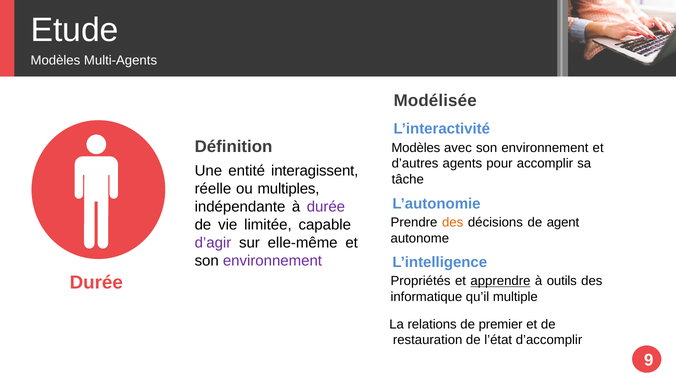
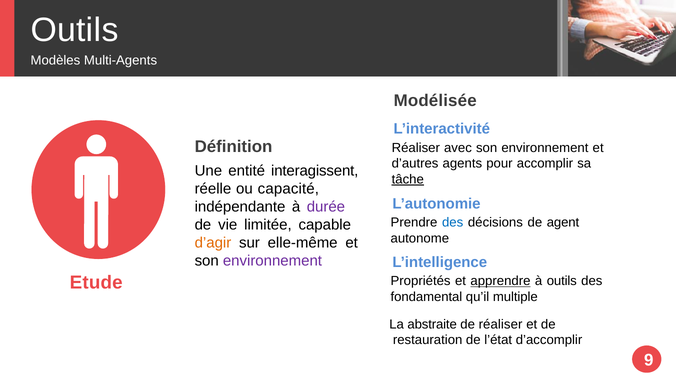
Etude at (75, 30): Etude -> Outils
Définition Modèles: Modèles -> Réaliser
tâche underline: none -> present
multiples: multiples -> capacité
des at (453, 223) colour: orange -> blue
d’agir colour: purple -> orange
Durée at (96, 283): Durée -> Etude
informatique: informatique -> fondamental
relations: relations -> abstraite
de premier: premier -> réaliser
